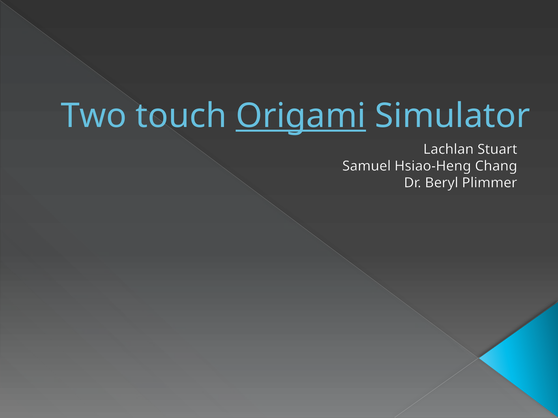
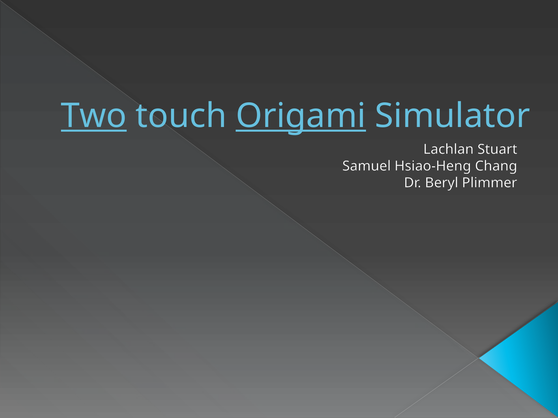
Two underline: none -> present
